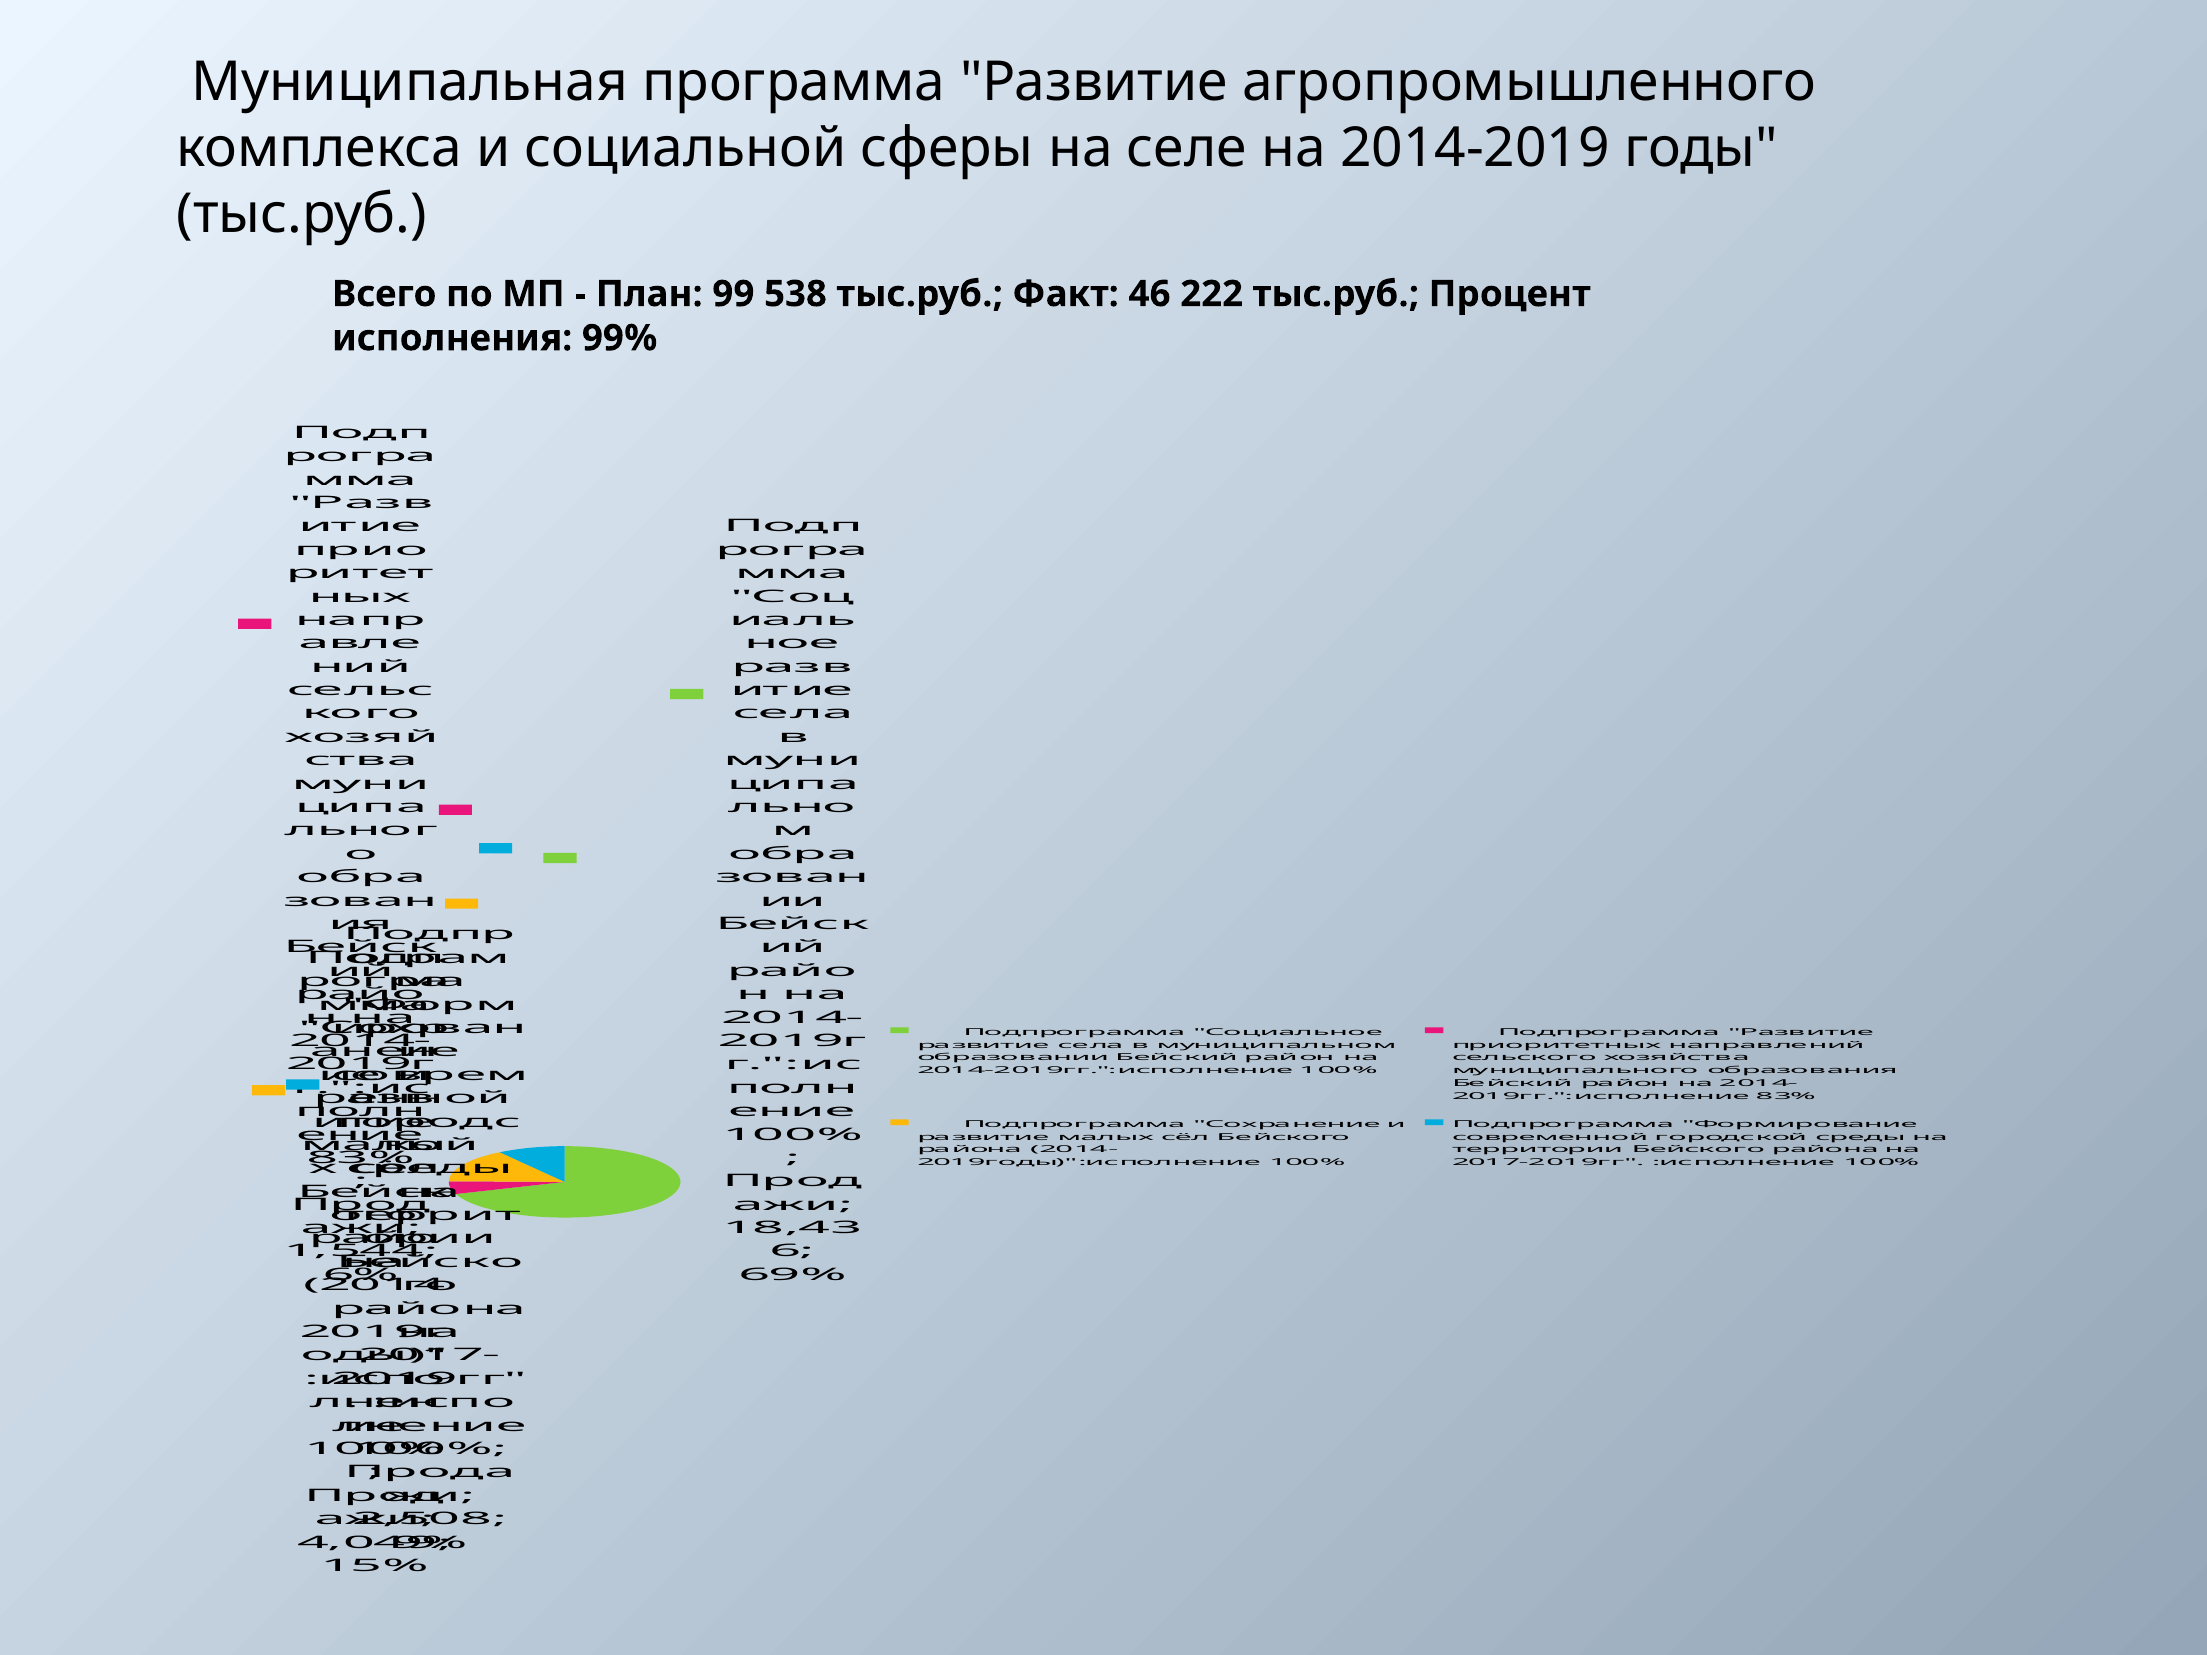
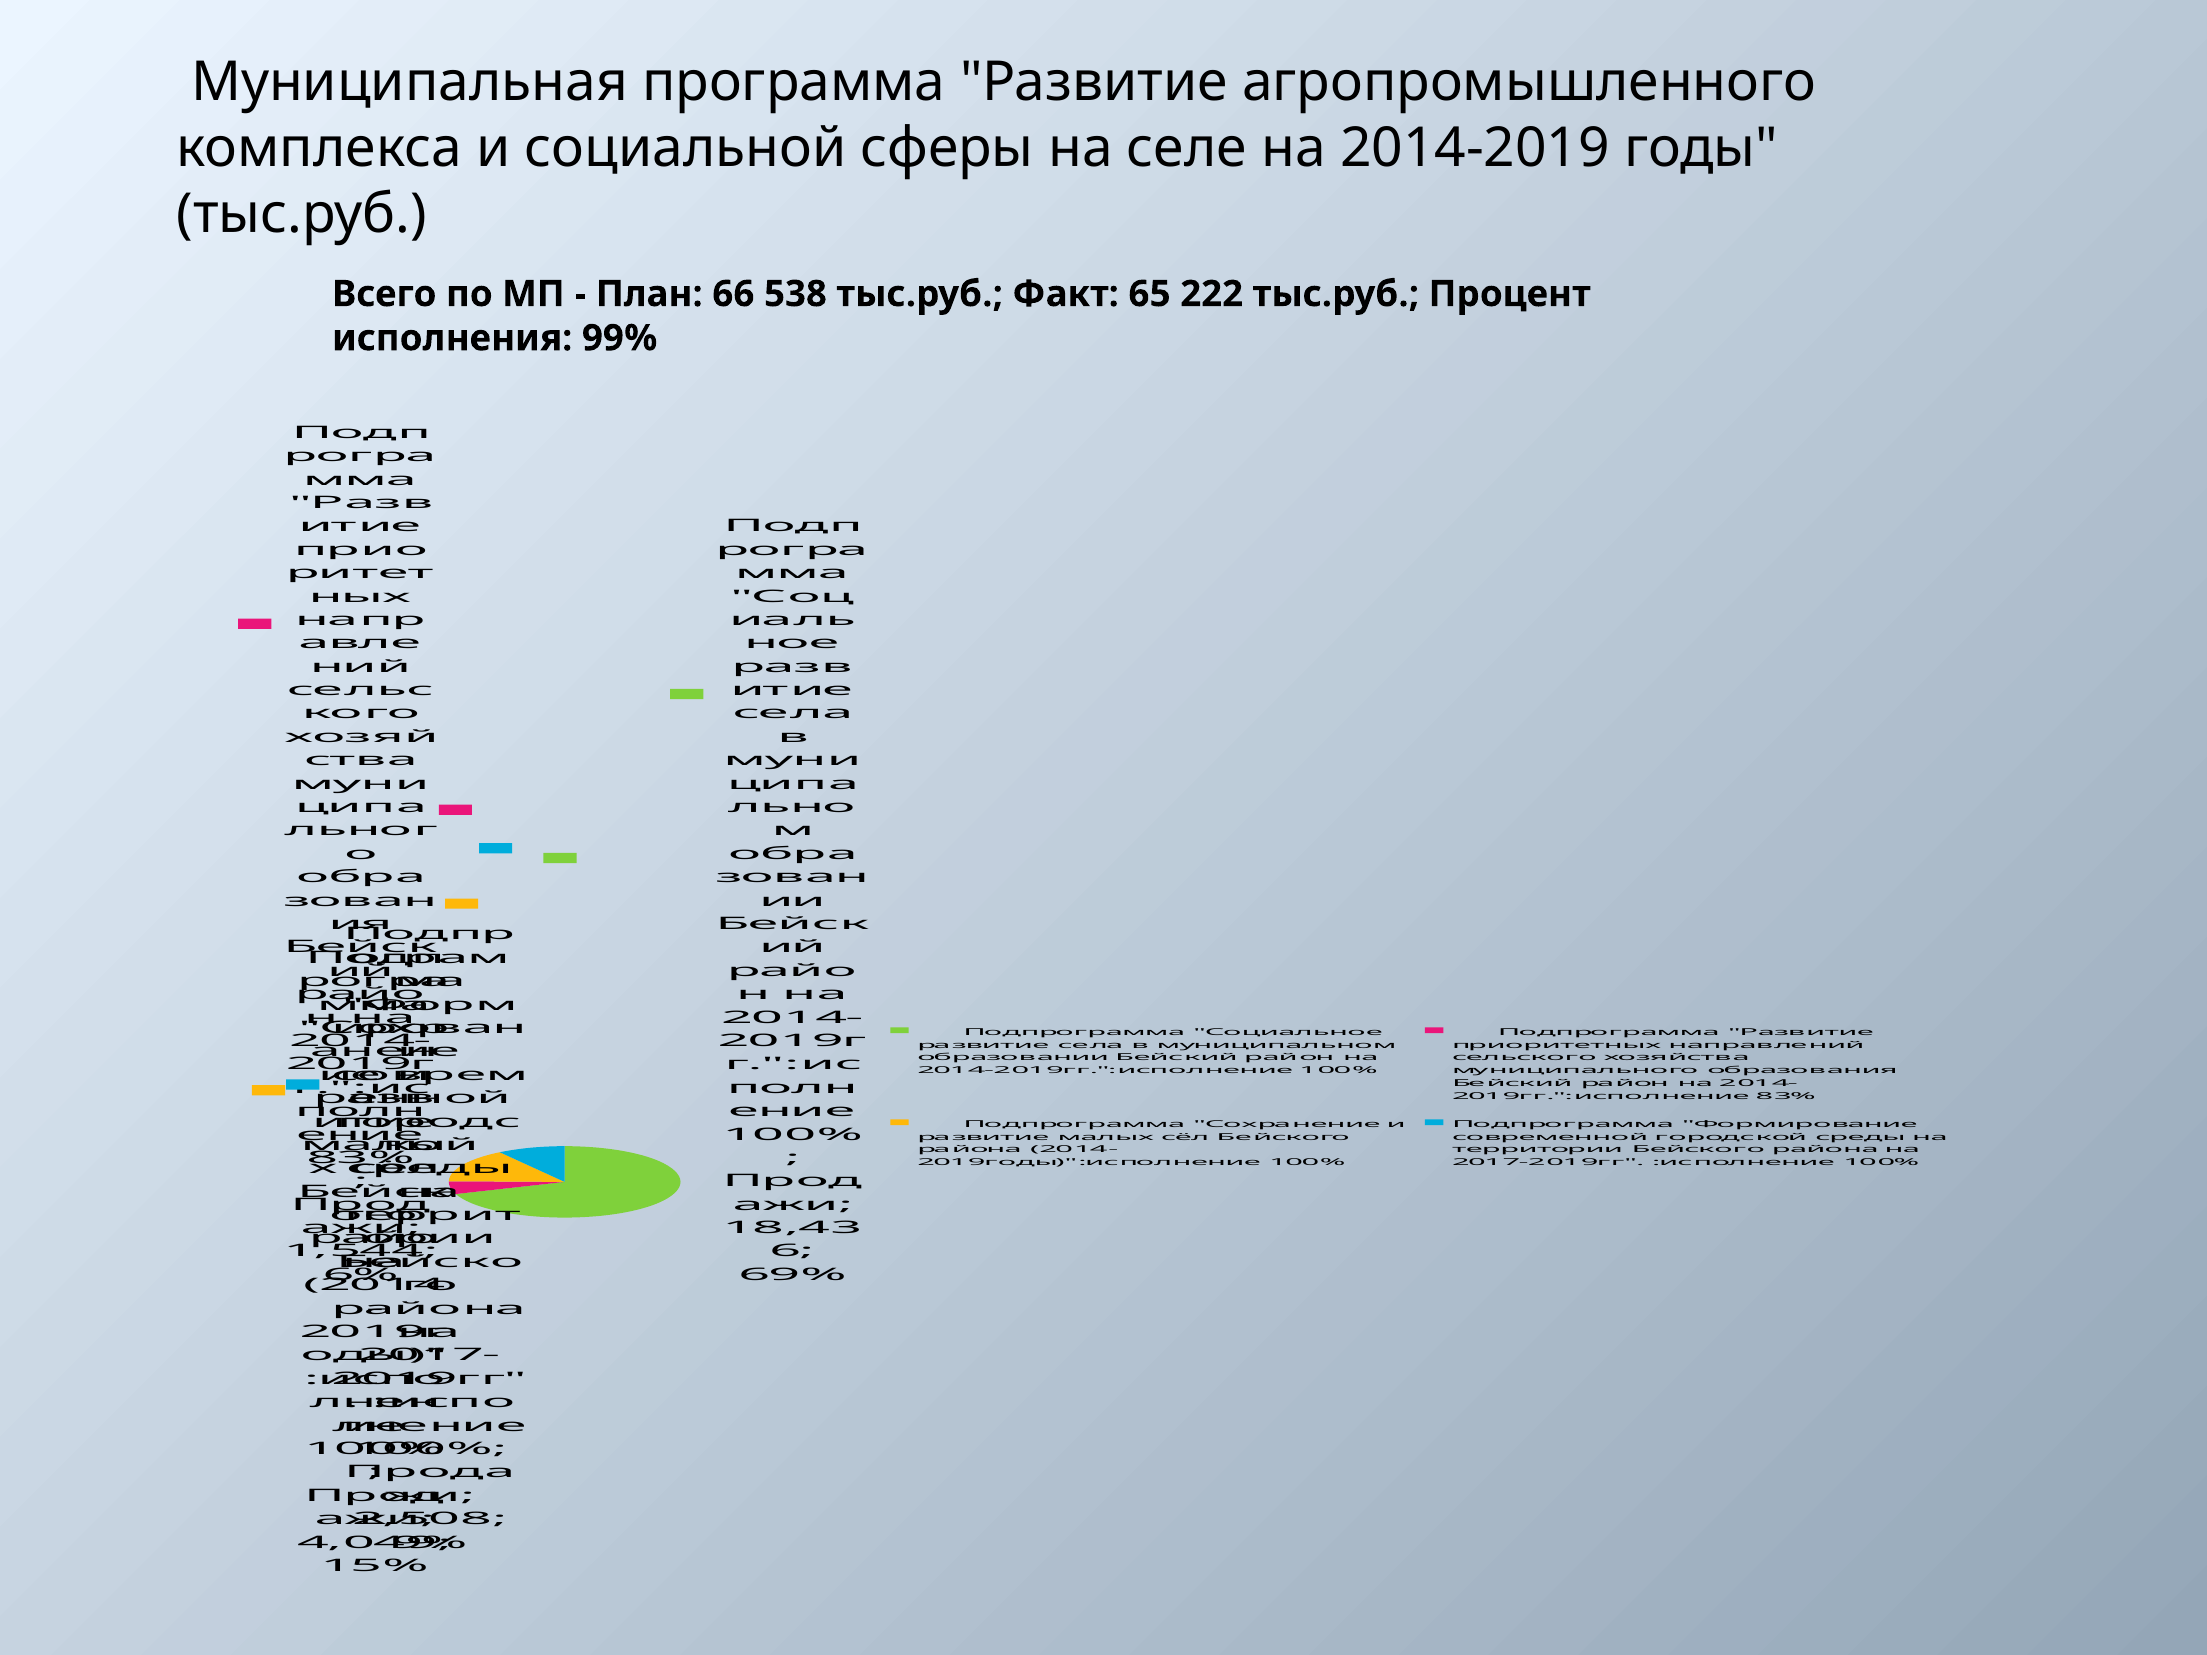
99: 99 -> 66
46: 46 -> 65
